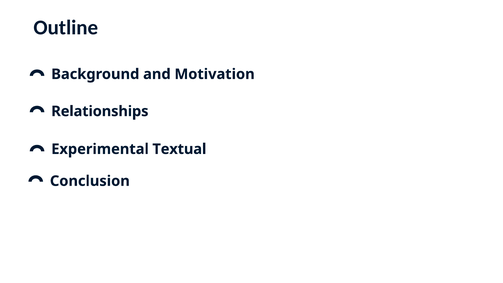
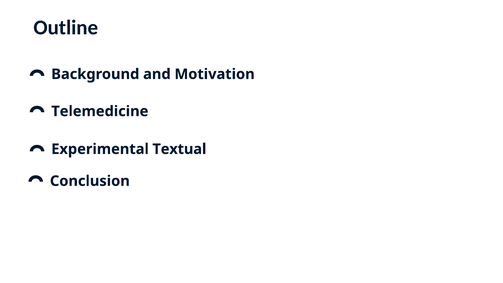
Relationships: Relationships -> Telemedicine
